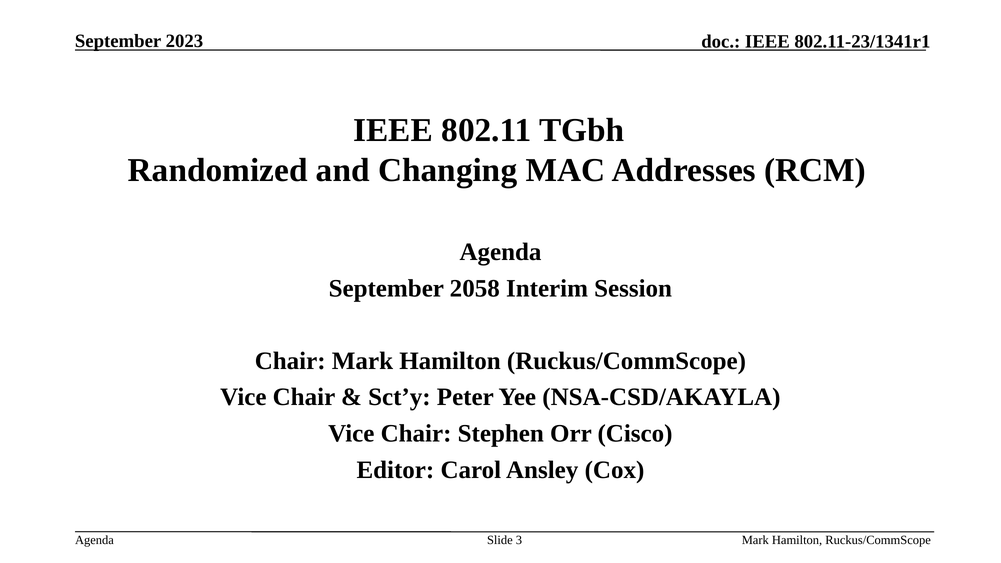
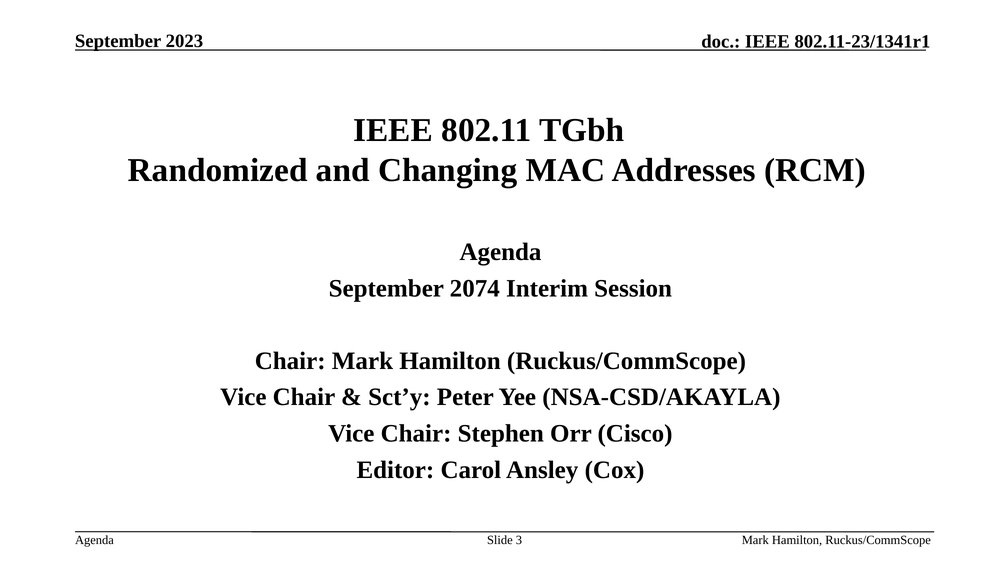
2058: 2058 -> 2074
